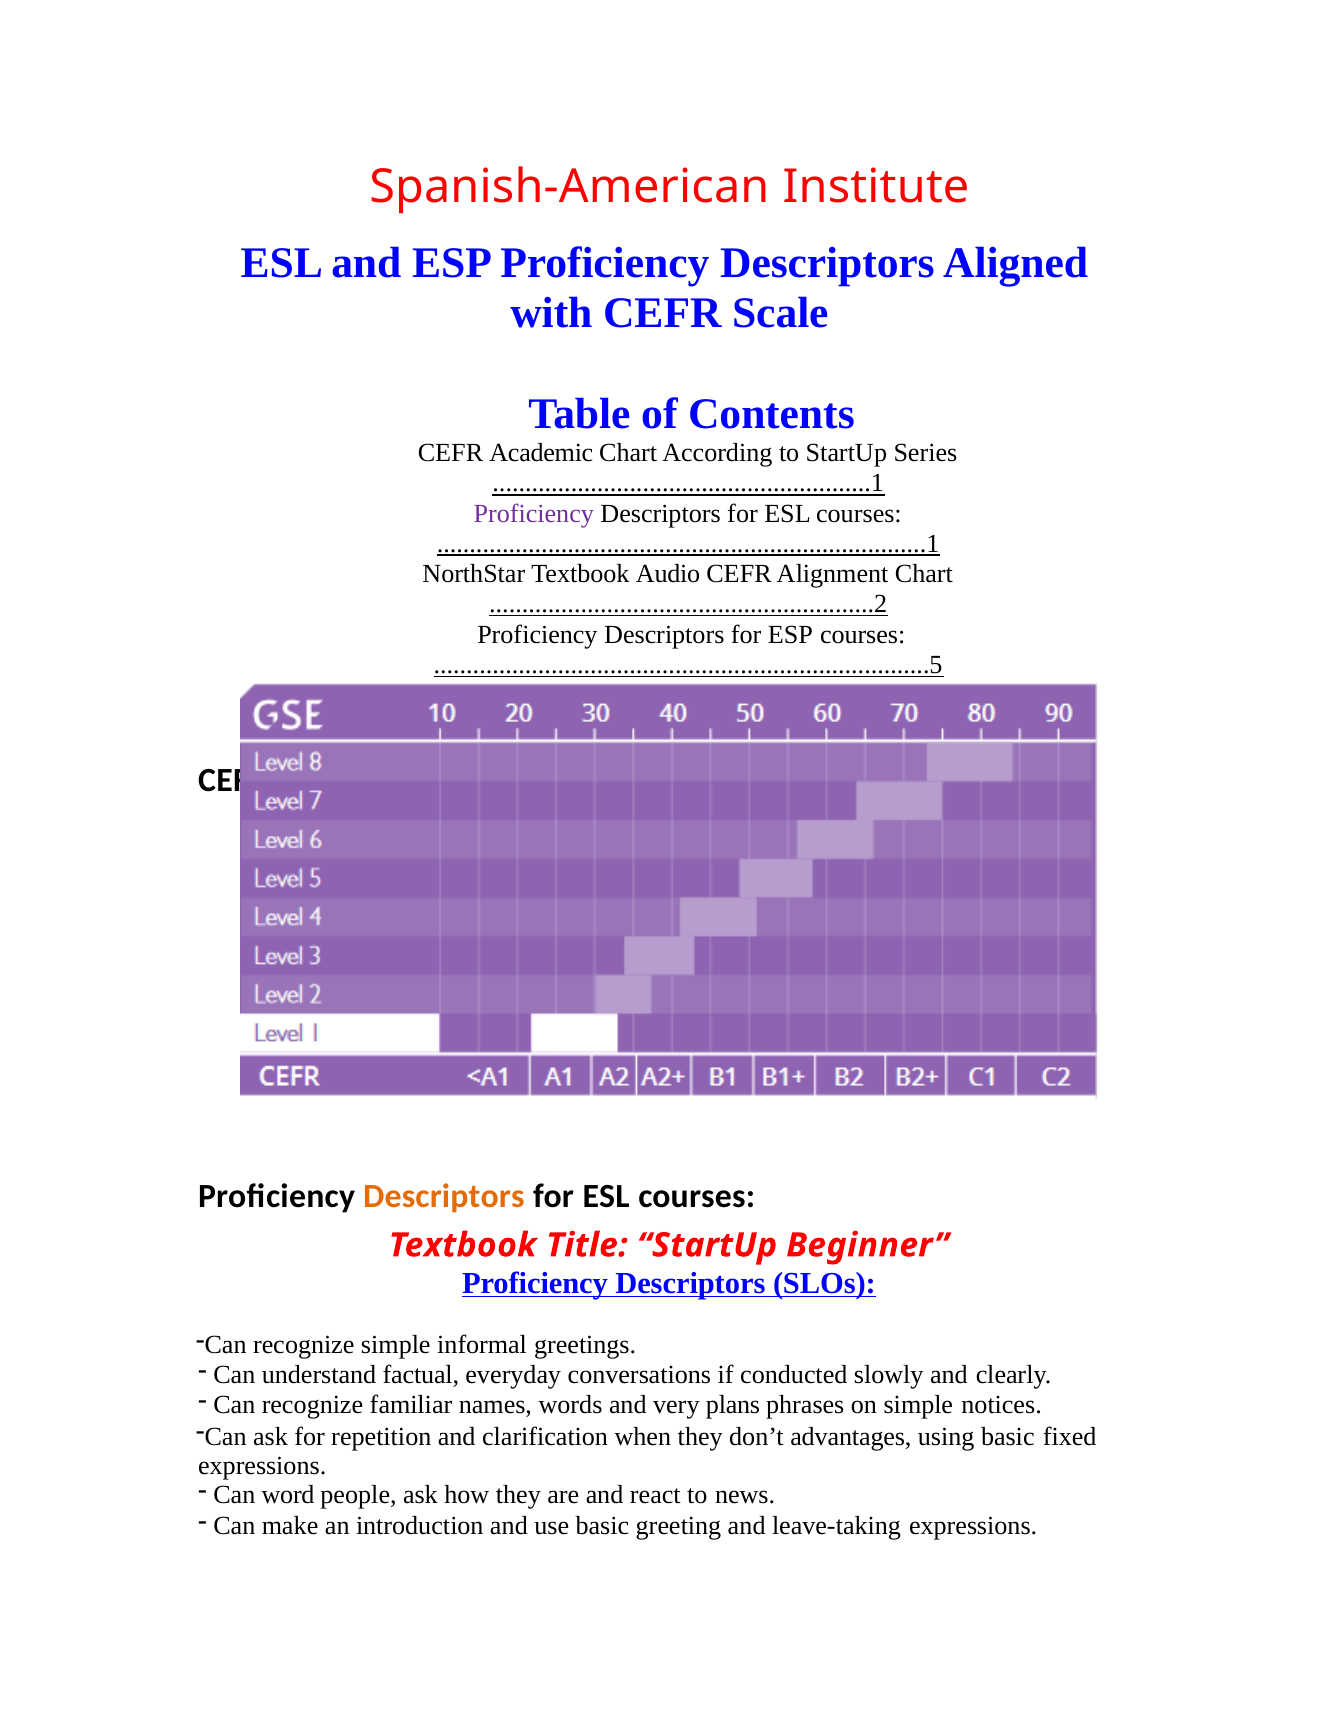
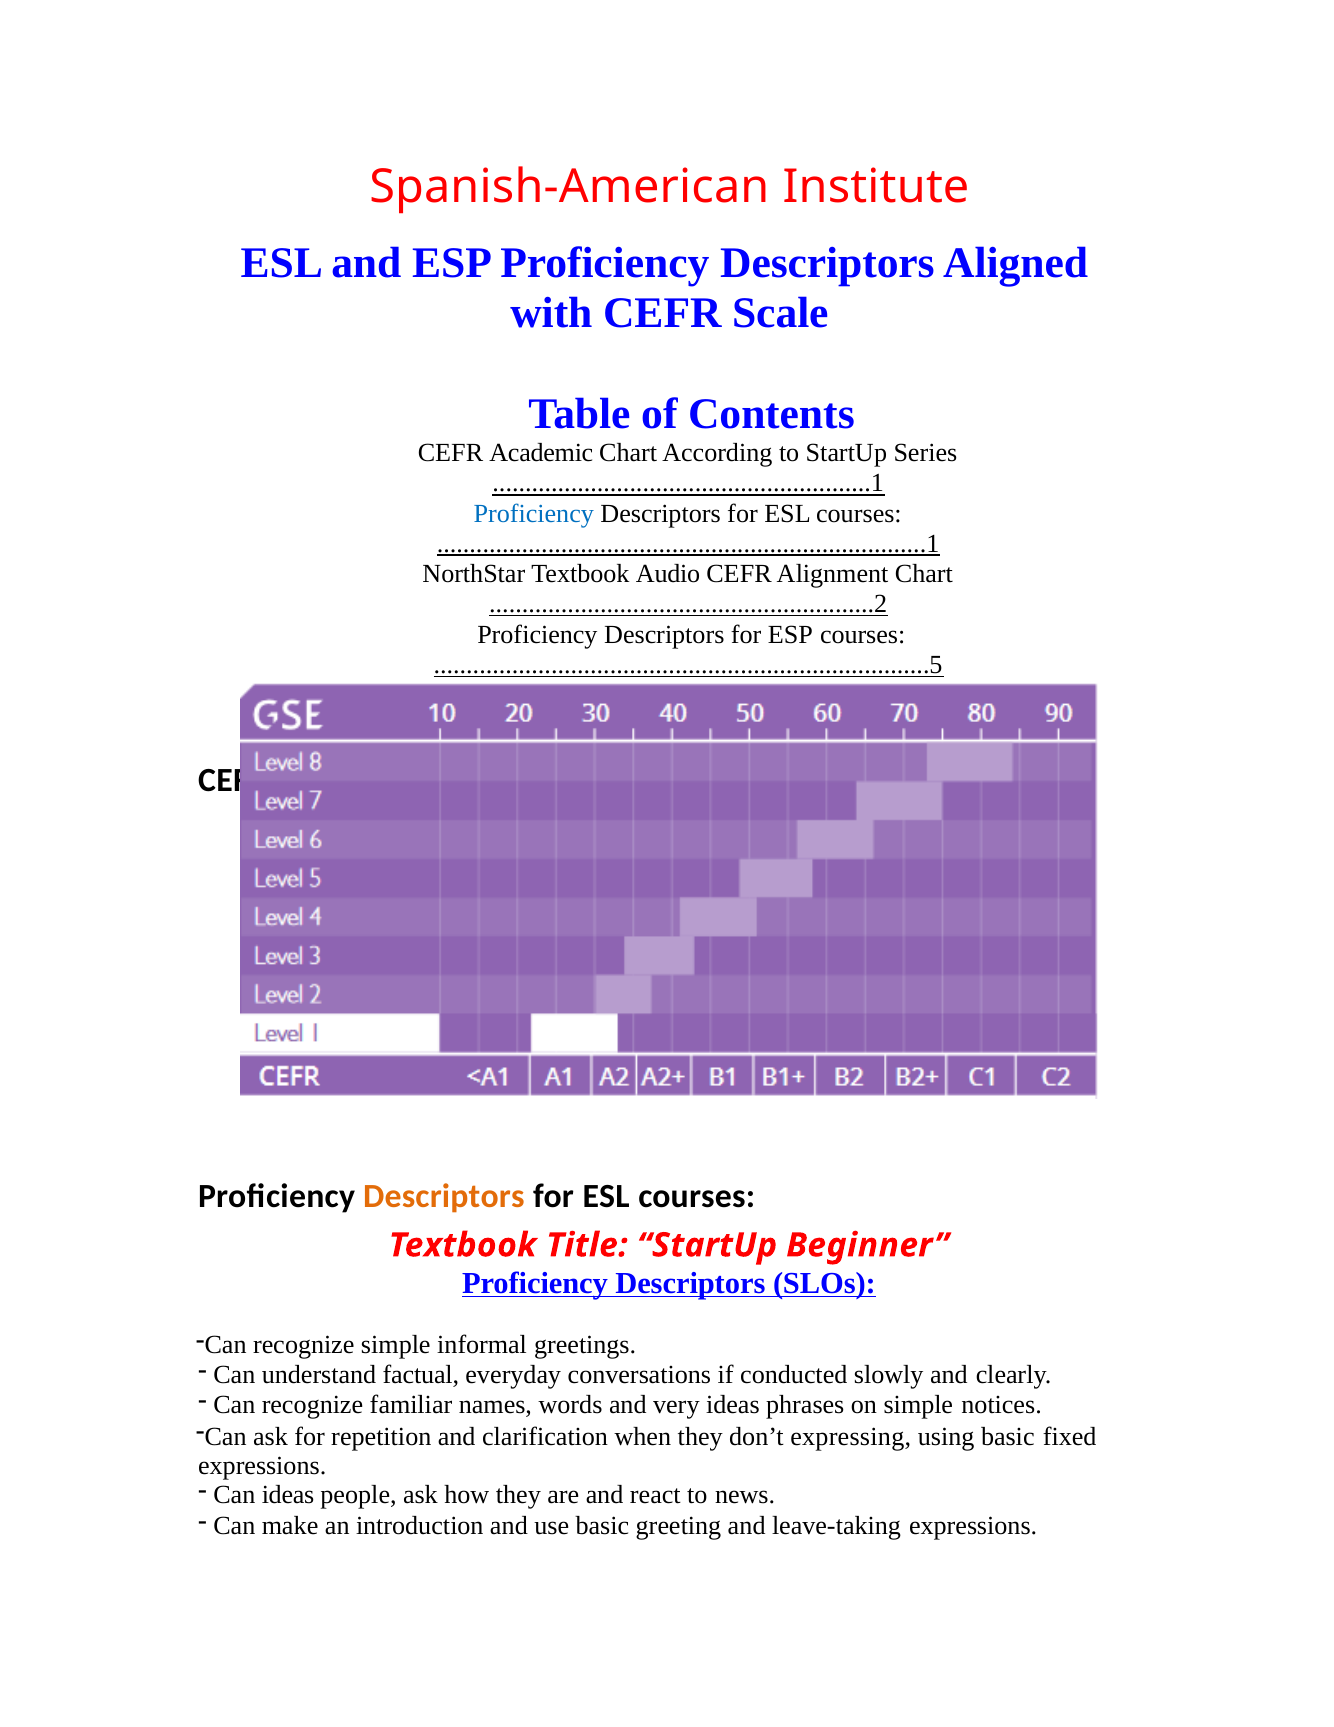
Proficiency at (534, 513) colour: purple -> blue
very plans: plans -> ideas
advantages: advantages -> expressing
Can word: word -> ideas
